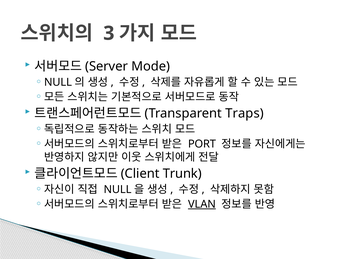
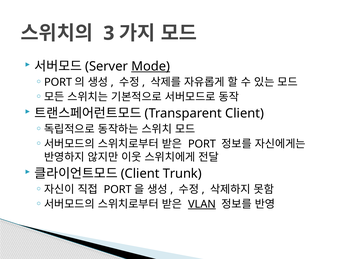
Mode underline: none -> present
NULL at (58, 82): NULL -> PORT
Traps at (245, 113): Traps -> Client
NULL at (118, 189): NULL -> PORT
